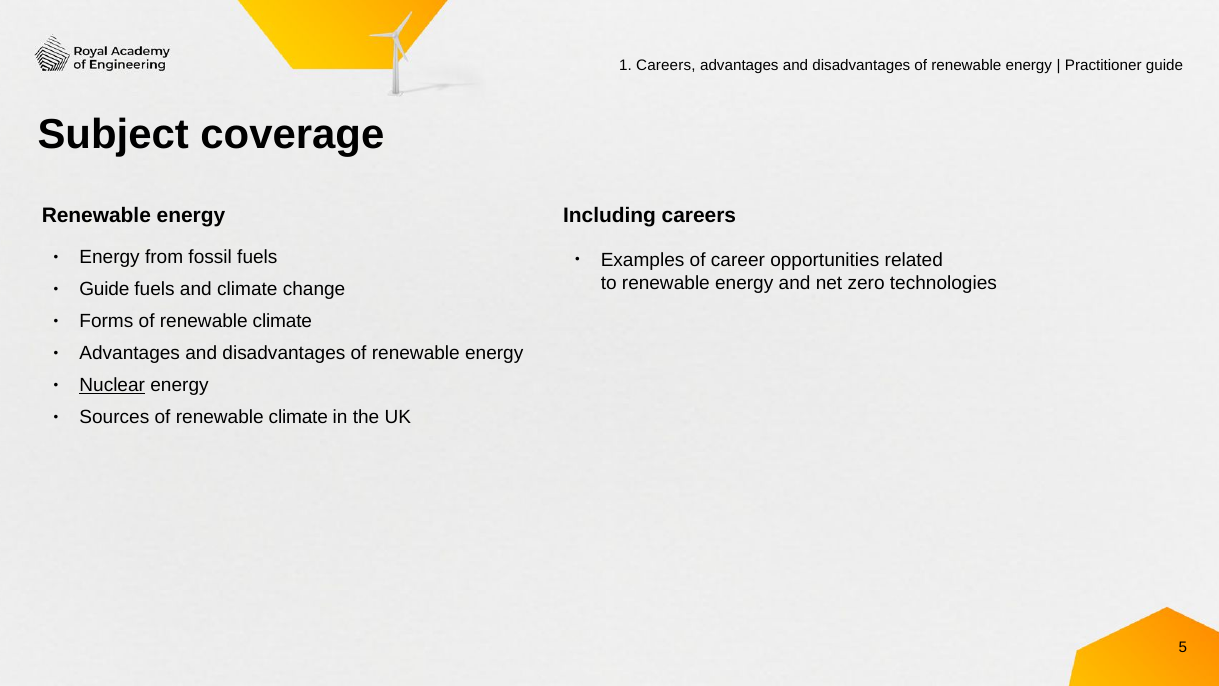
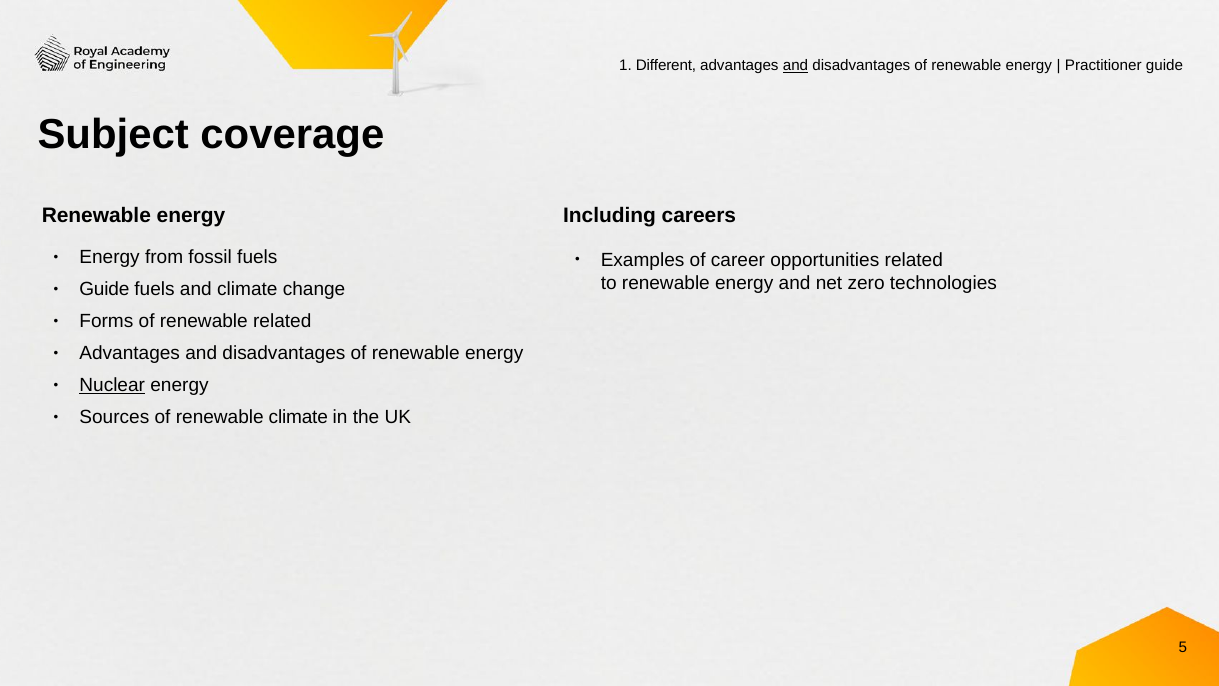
1 Careers: Careers -> Different
and at (795, 66) underline: none -> present
Forms of renewable climate: climate -> related
